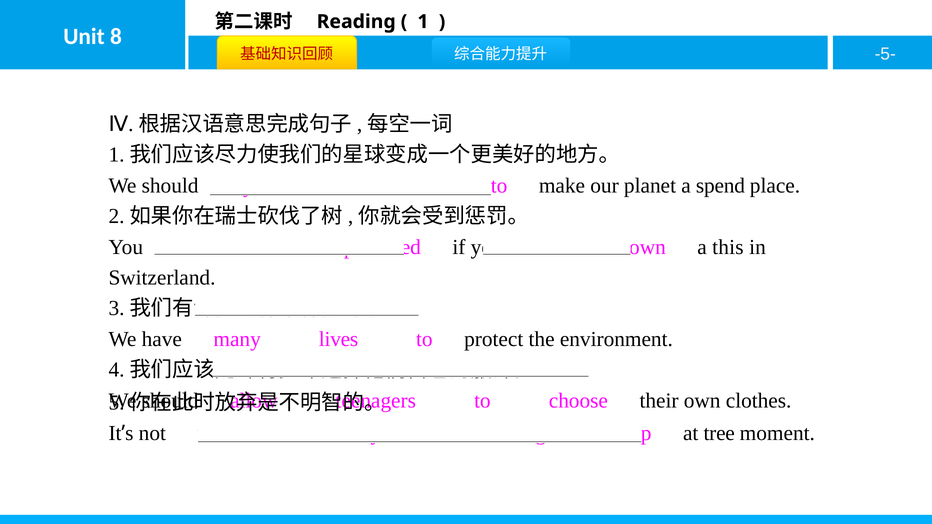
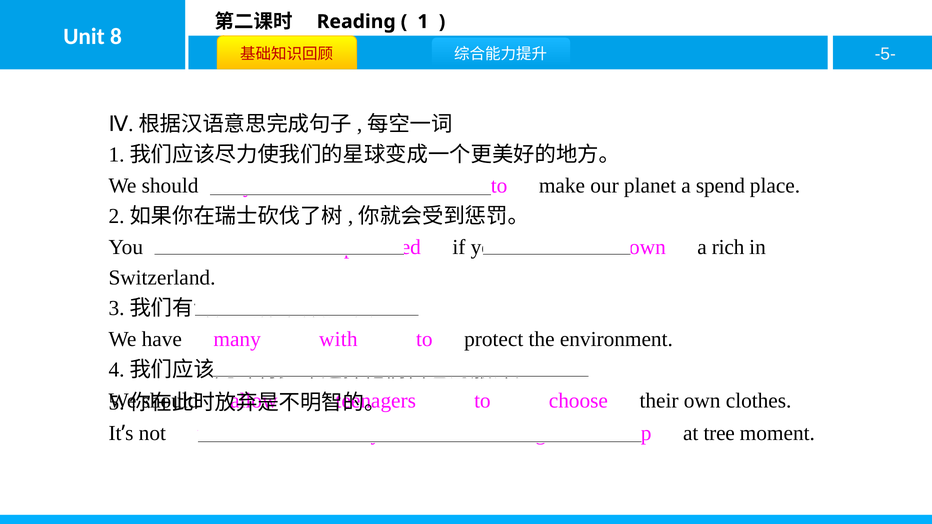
this: this -> rich
lives: lives -> with
